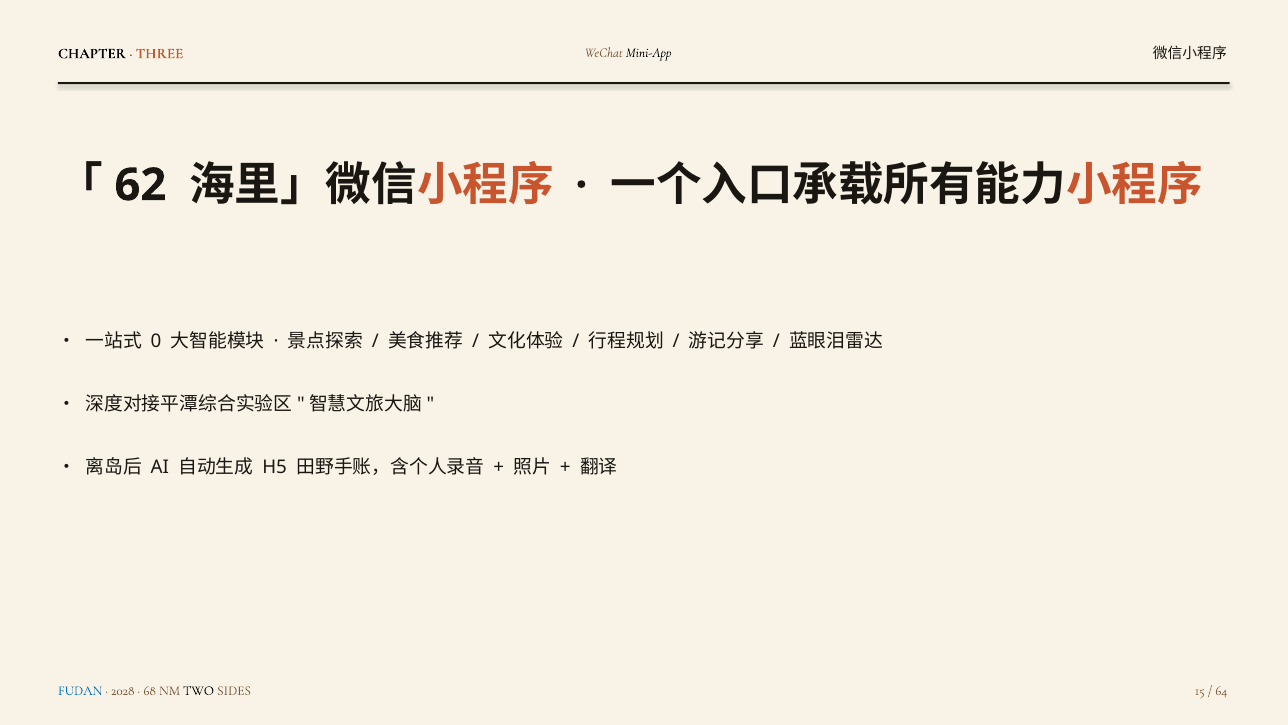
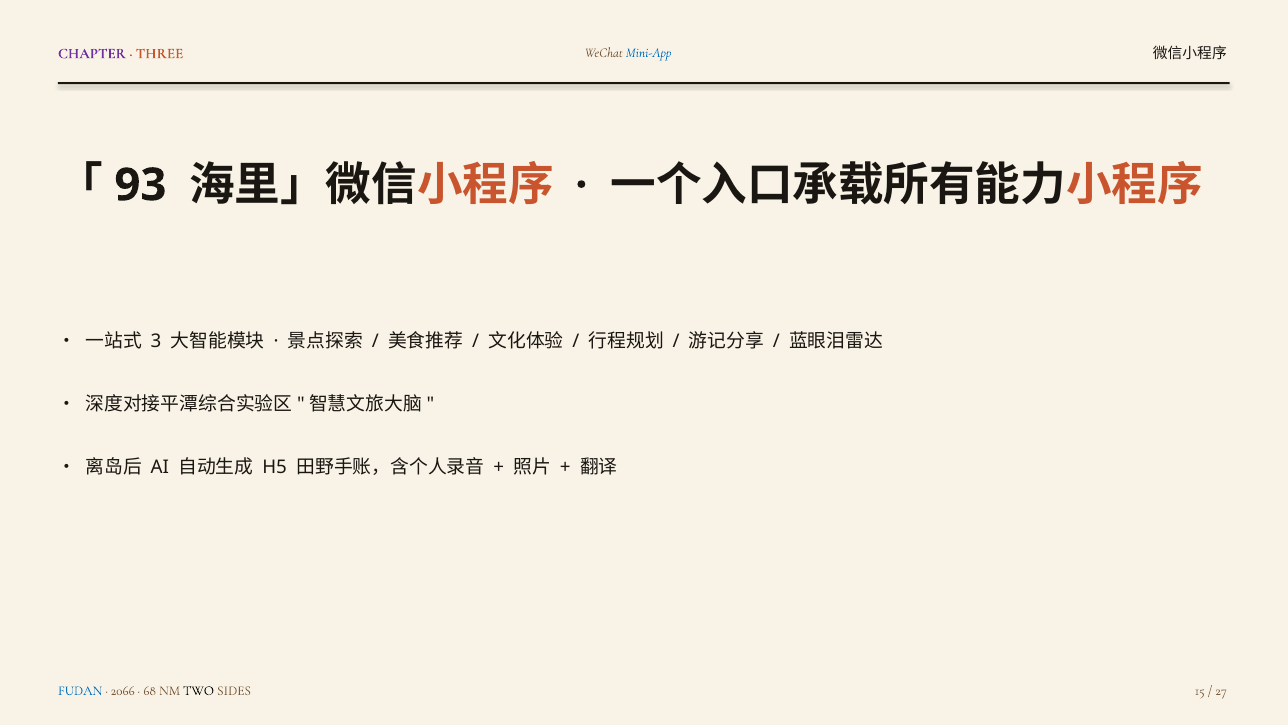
CHAPTER colour: black -> purple
Mini-App colour: black -> blue
62: 62 -> 93
0: 0 -> 3
2028: 2028 -> 2066
64: 64 -> 27
